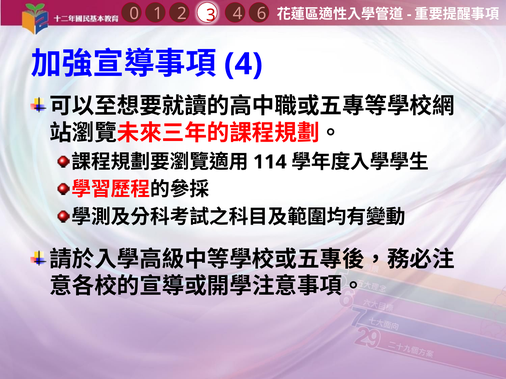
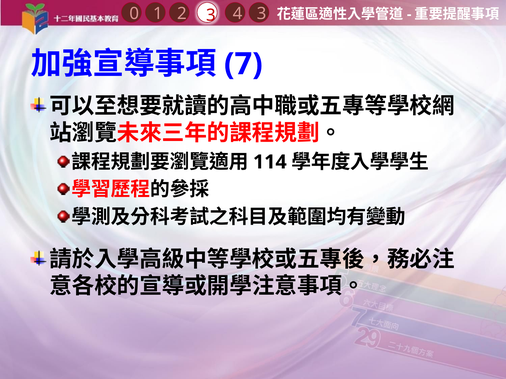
4 6: 6 -> 3
4 at (243, 64): 4 -> 7
